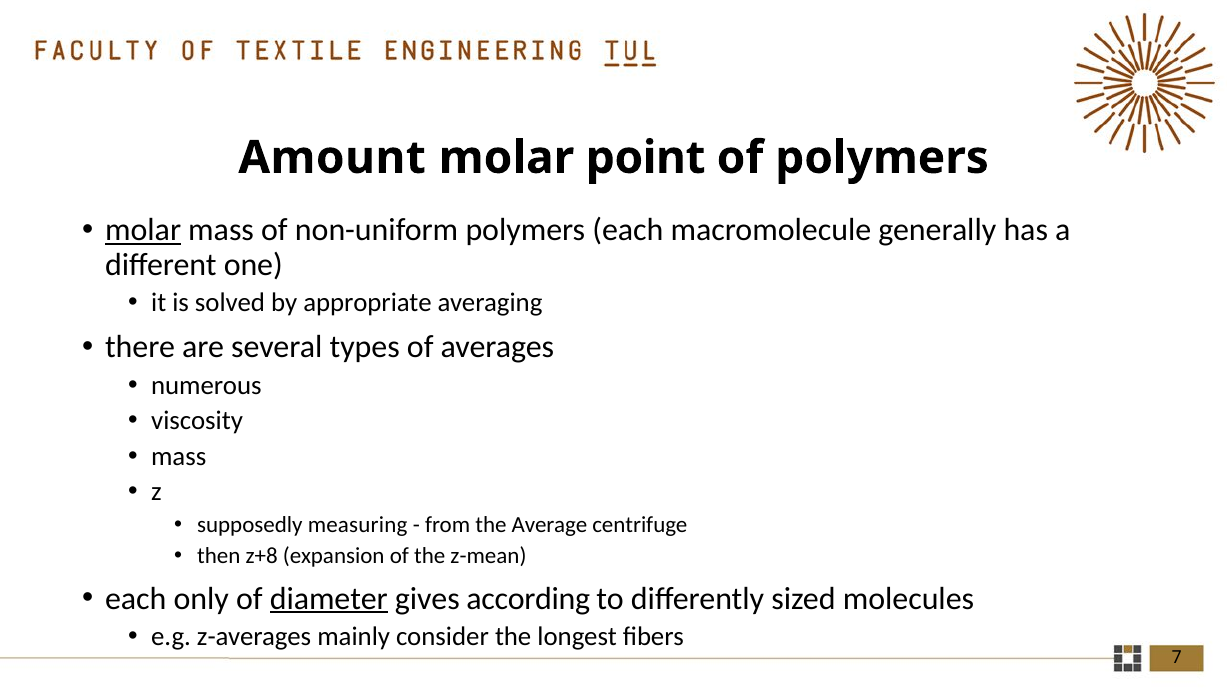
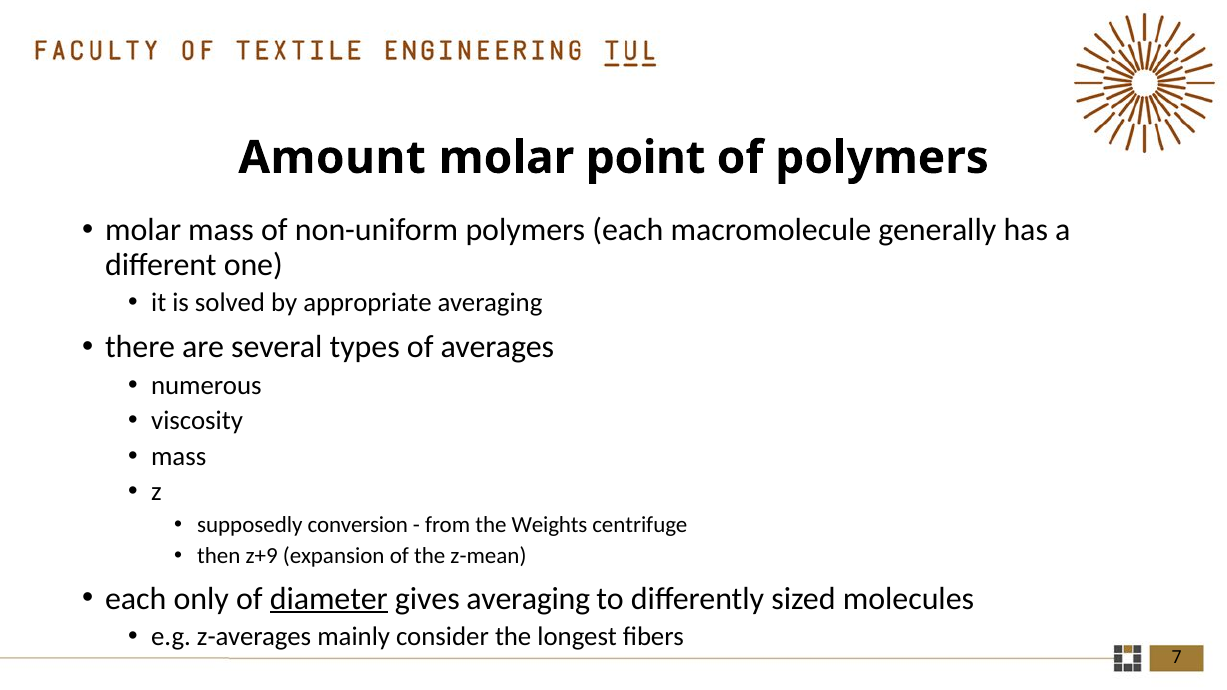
molar at (143, 230) underline: present -> none
measuring: measuring -> conversion
Average: Average -> Weights
z+8: z+8 -> z+9
gives according: according -> averaging
